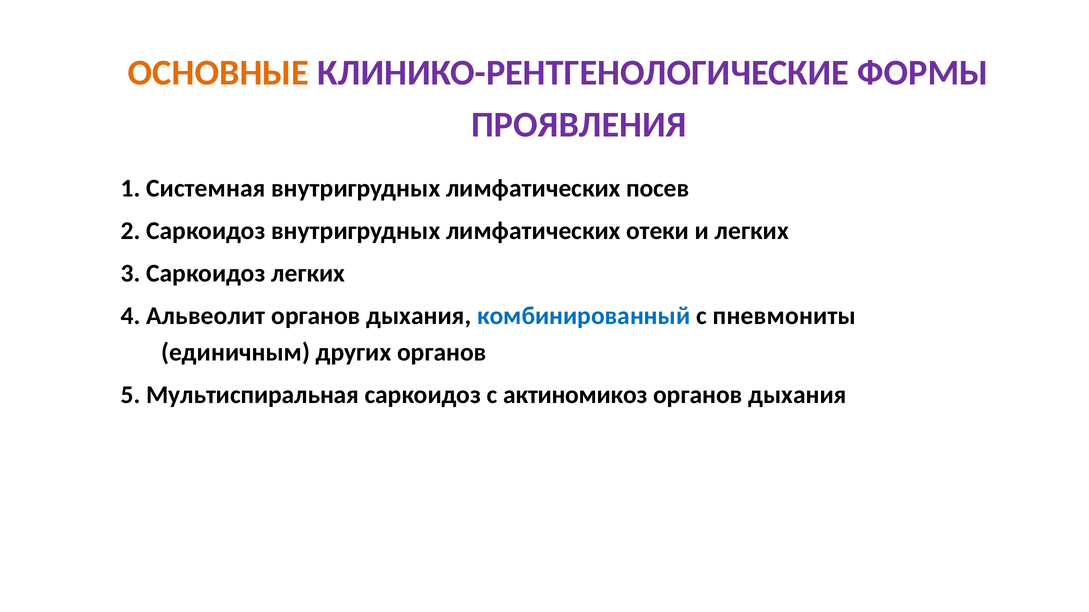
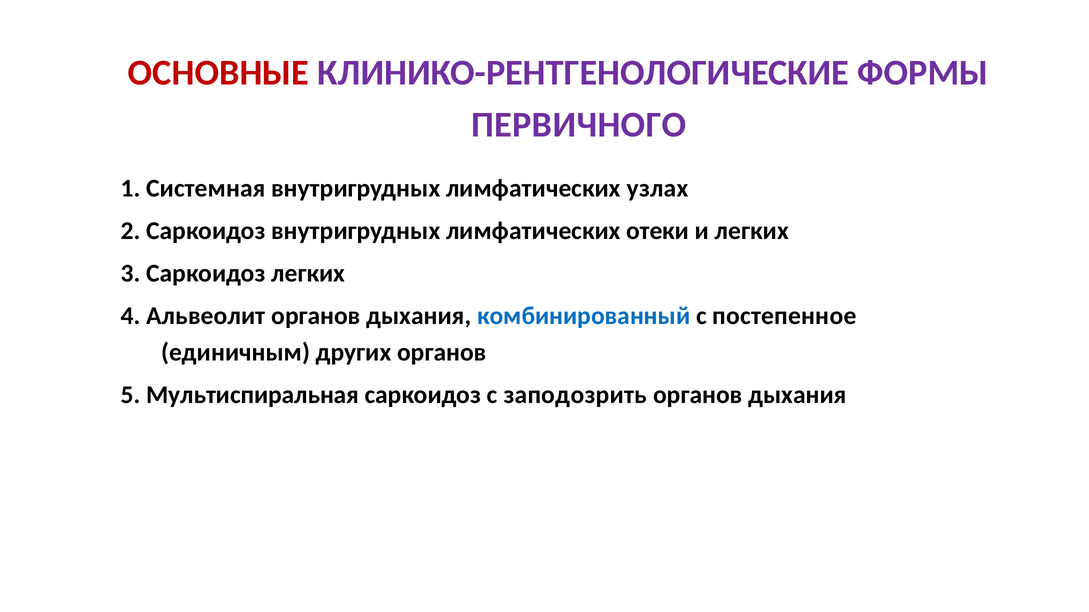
ОСНОВНЫЕ colour: orange -> red
ПРОЯВЛЕНИЯ: ПРОЯВЛЕНИЯ -> ПЕРВИЧНОГО
посев: посев -> узлах
пневмониты: пневмониты -> постепенное
актиномикоз: актиномикоз -> заподозрить
